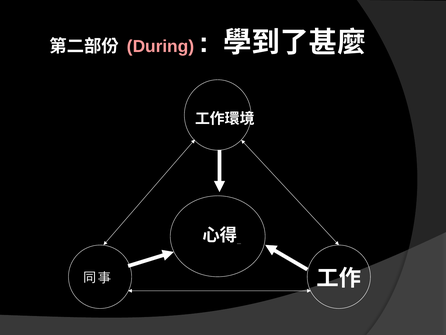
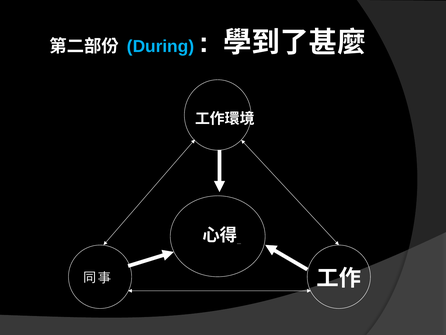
During colour: pink -> light blue
